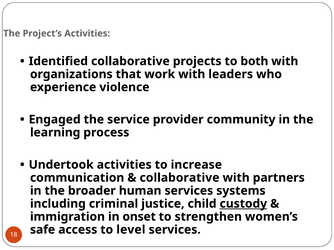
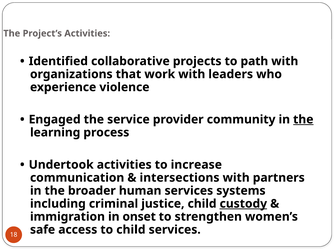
both: both -> path
the at (303, 120) underline: none -> present
collaborative at (180, 178): collaborative -> intersections
to level: level -> child
